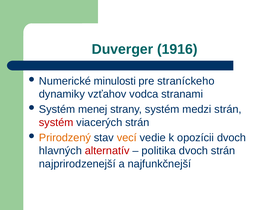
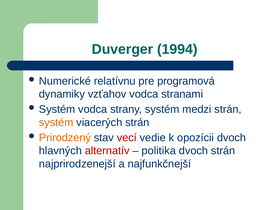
1916: 1916 -> 1994
minulosti: minulosti -> relatívnu
straníckeho: straníckeho -> programová
Systém menej: menej -> vodca
systém at (56, 122) colour: red -> orange
vecí colour: orange -> red
